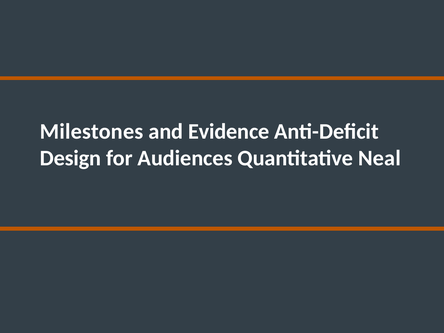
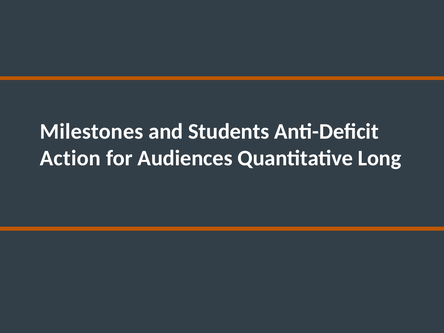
Evidence: Evidence -> Students
Design: Design -> Action
Neal: Neal -> Long
